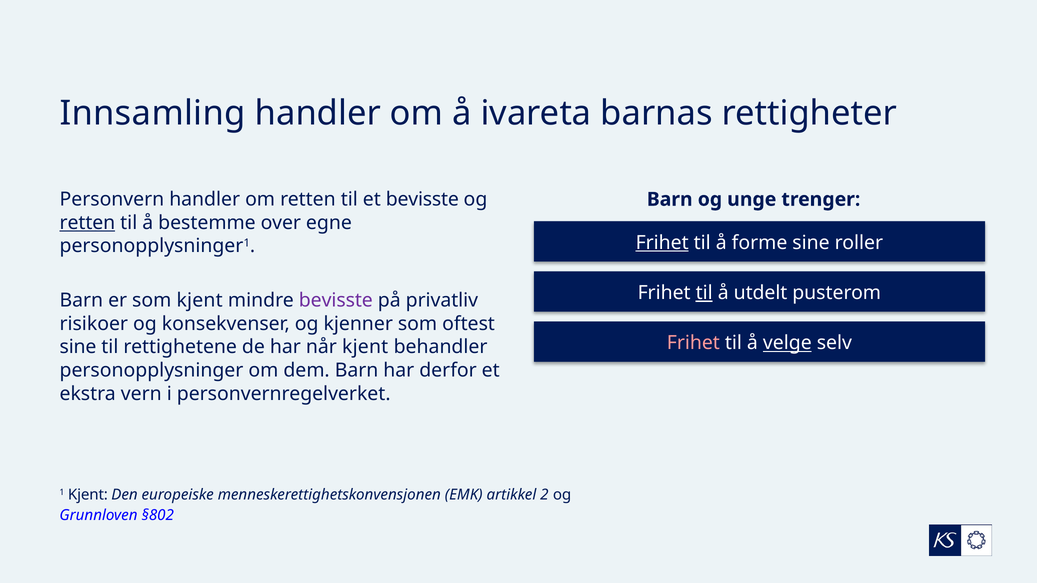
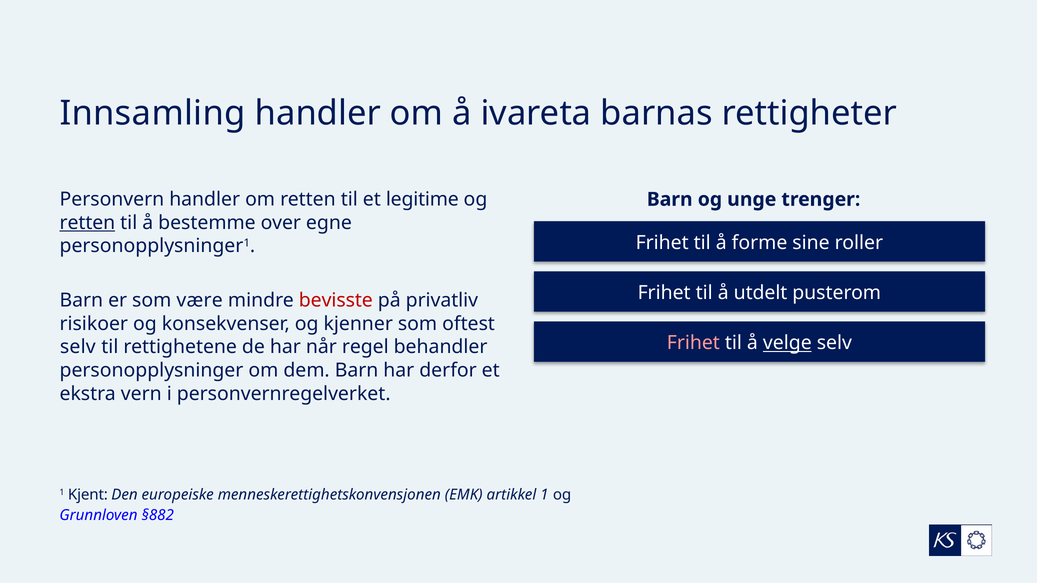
et bevisste: bevisste -> legitime
Frihet at (662, 243) underline: present -> none
til at (704, 293) underline: present -> none
som kjent: kjent -> være
bevisste at (336, 301) colour: purple -> red
sine at (78, 347): sine -> selv
når kjent: kjent -> regel
artikkel 2: 2 -> 1
§802: §802 -> §882
